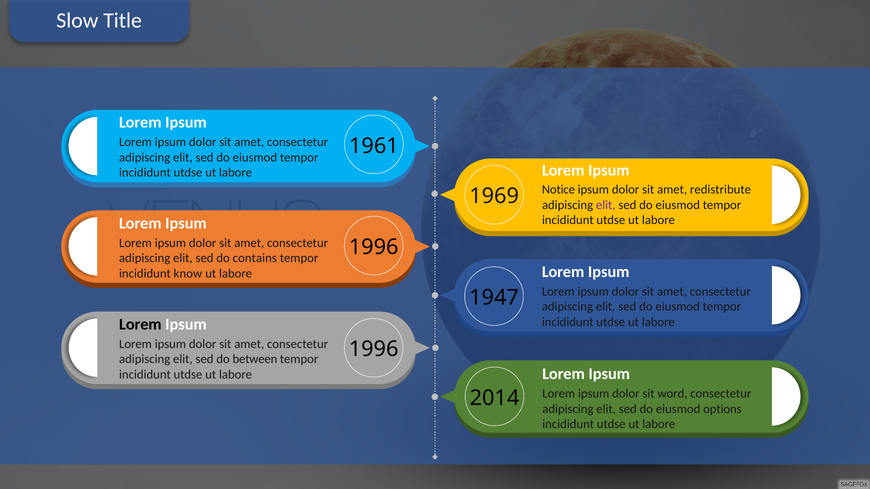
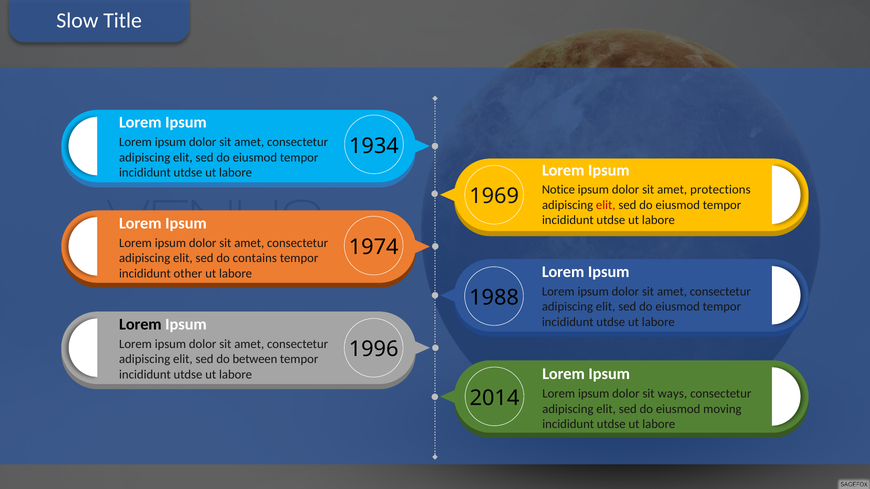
1961: 1961 -> 1934
redistribute: redistribute -> protections
elit at (606, 205) colour: purple -> red
1996 at (374, 247): 1996 -> 1974
know: know -> other
1947: 1947 -> 1988
word: word -> ways
options: options -> moving
